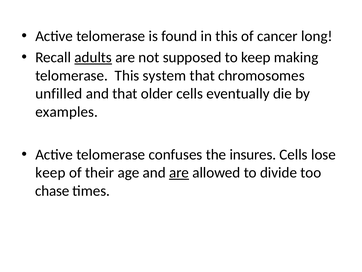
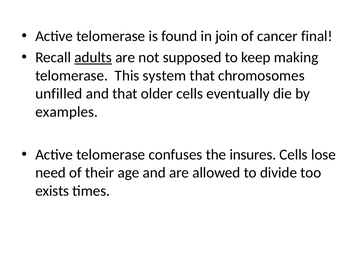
in this: this -> join
long: long -> final
keep at (50, 172): keep -> need
are at (179, 172) underline: present -> none
chase: chase -> exists
